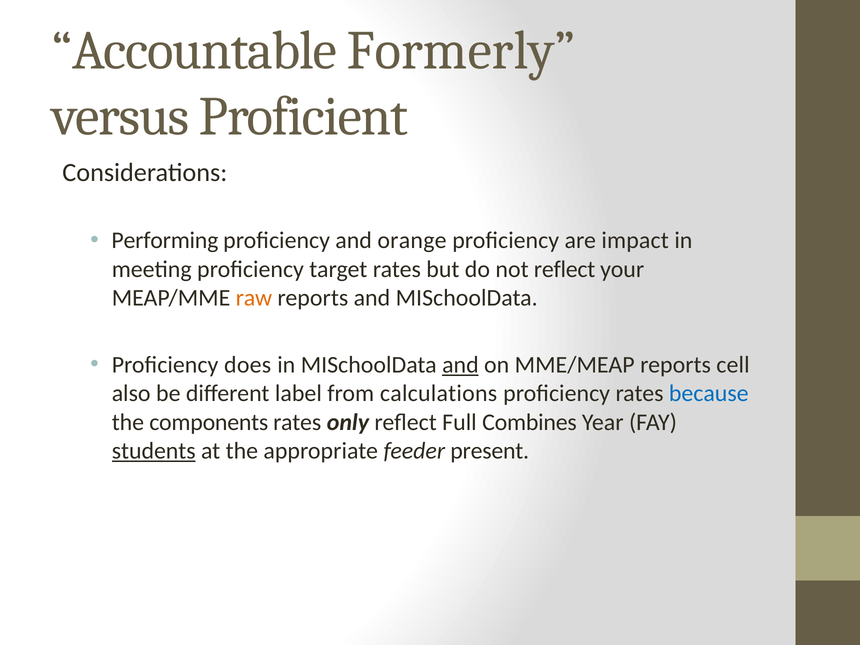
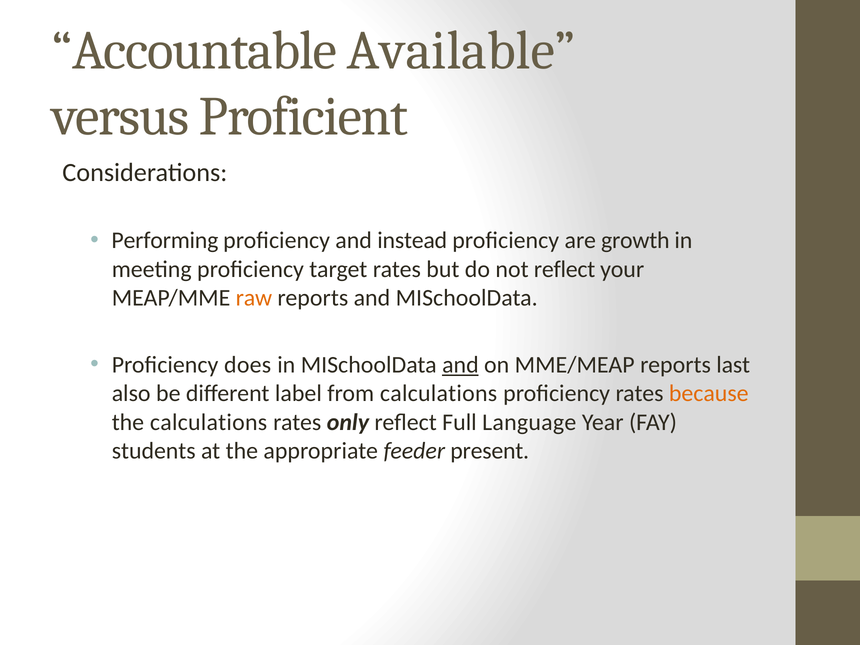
Formerly: Formerly -> Available
orange: orange -> instead
impact: impact -> growth
cell: cell -> last
because colour: blue -> orange
the components: components -> calculations
Combines: Combines -> Language
students underline: present -> none
